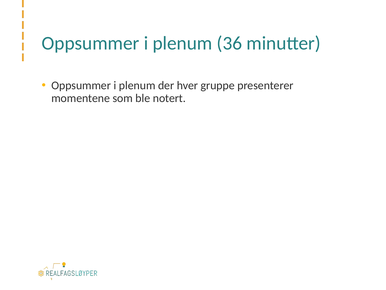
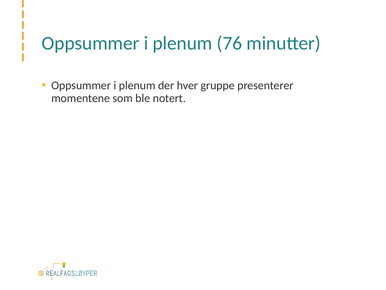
36: 36 -> 76
